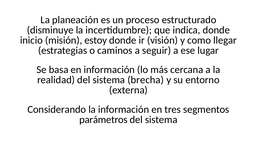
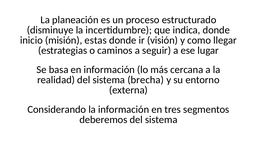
estoy: estoy -> estas
parámetros: parámetros -> deberemos
